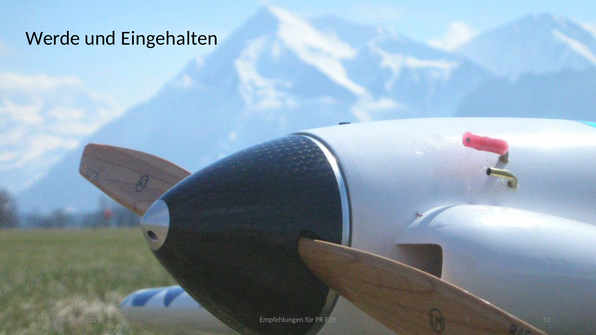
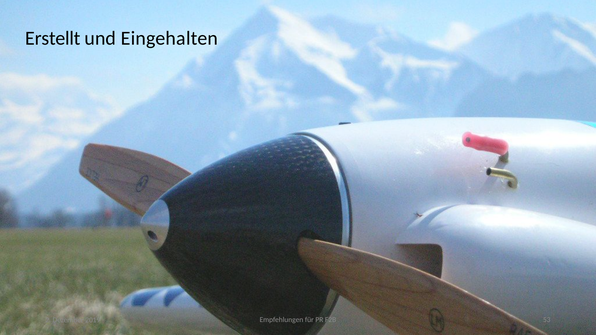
Werde: Werde -> Erstellt
